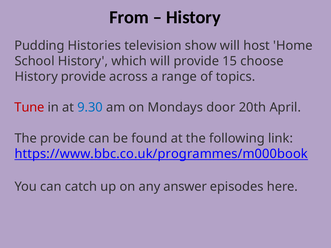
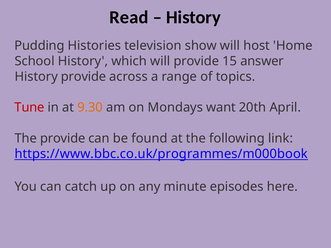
From: From -> Read
choose: choose -> answer
9.30 colour: blue -> orange
door: door -> want
answer: answer -> minute
